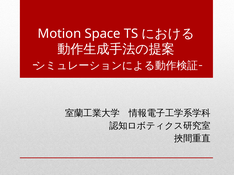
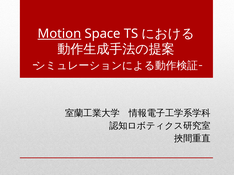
Motion underline: none -> present
